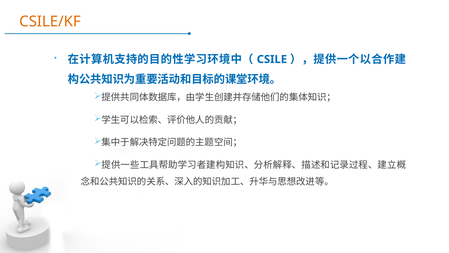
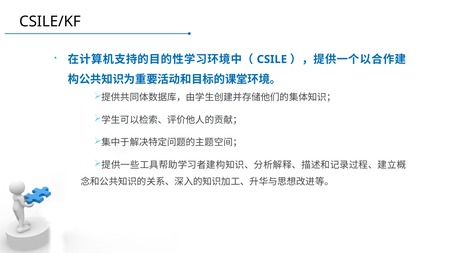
CSILE/KF colour: orange -> black
